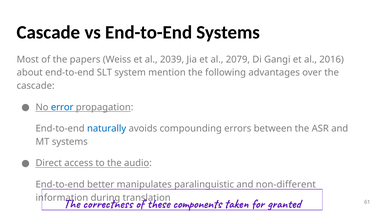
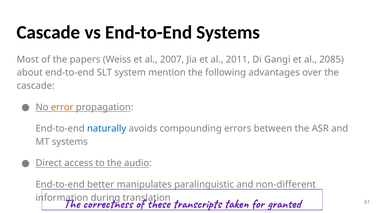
2039: 2039 -> 2007
2079: 2079 -> 2011
2016: 2016 -> 2085
error colour: blue -> orange
components: components -> transcripts
